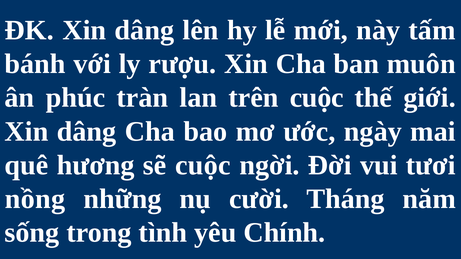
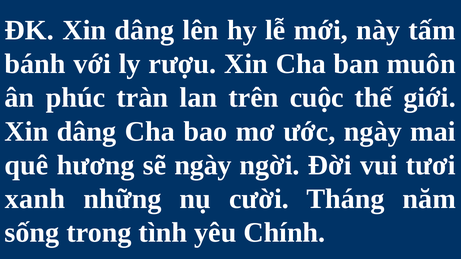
sẽ cuộc: cuộc -> ngày
nồng: nồng -> xanh
